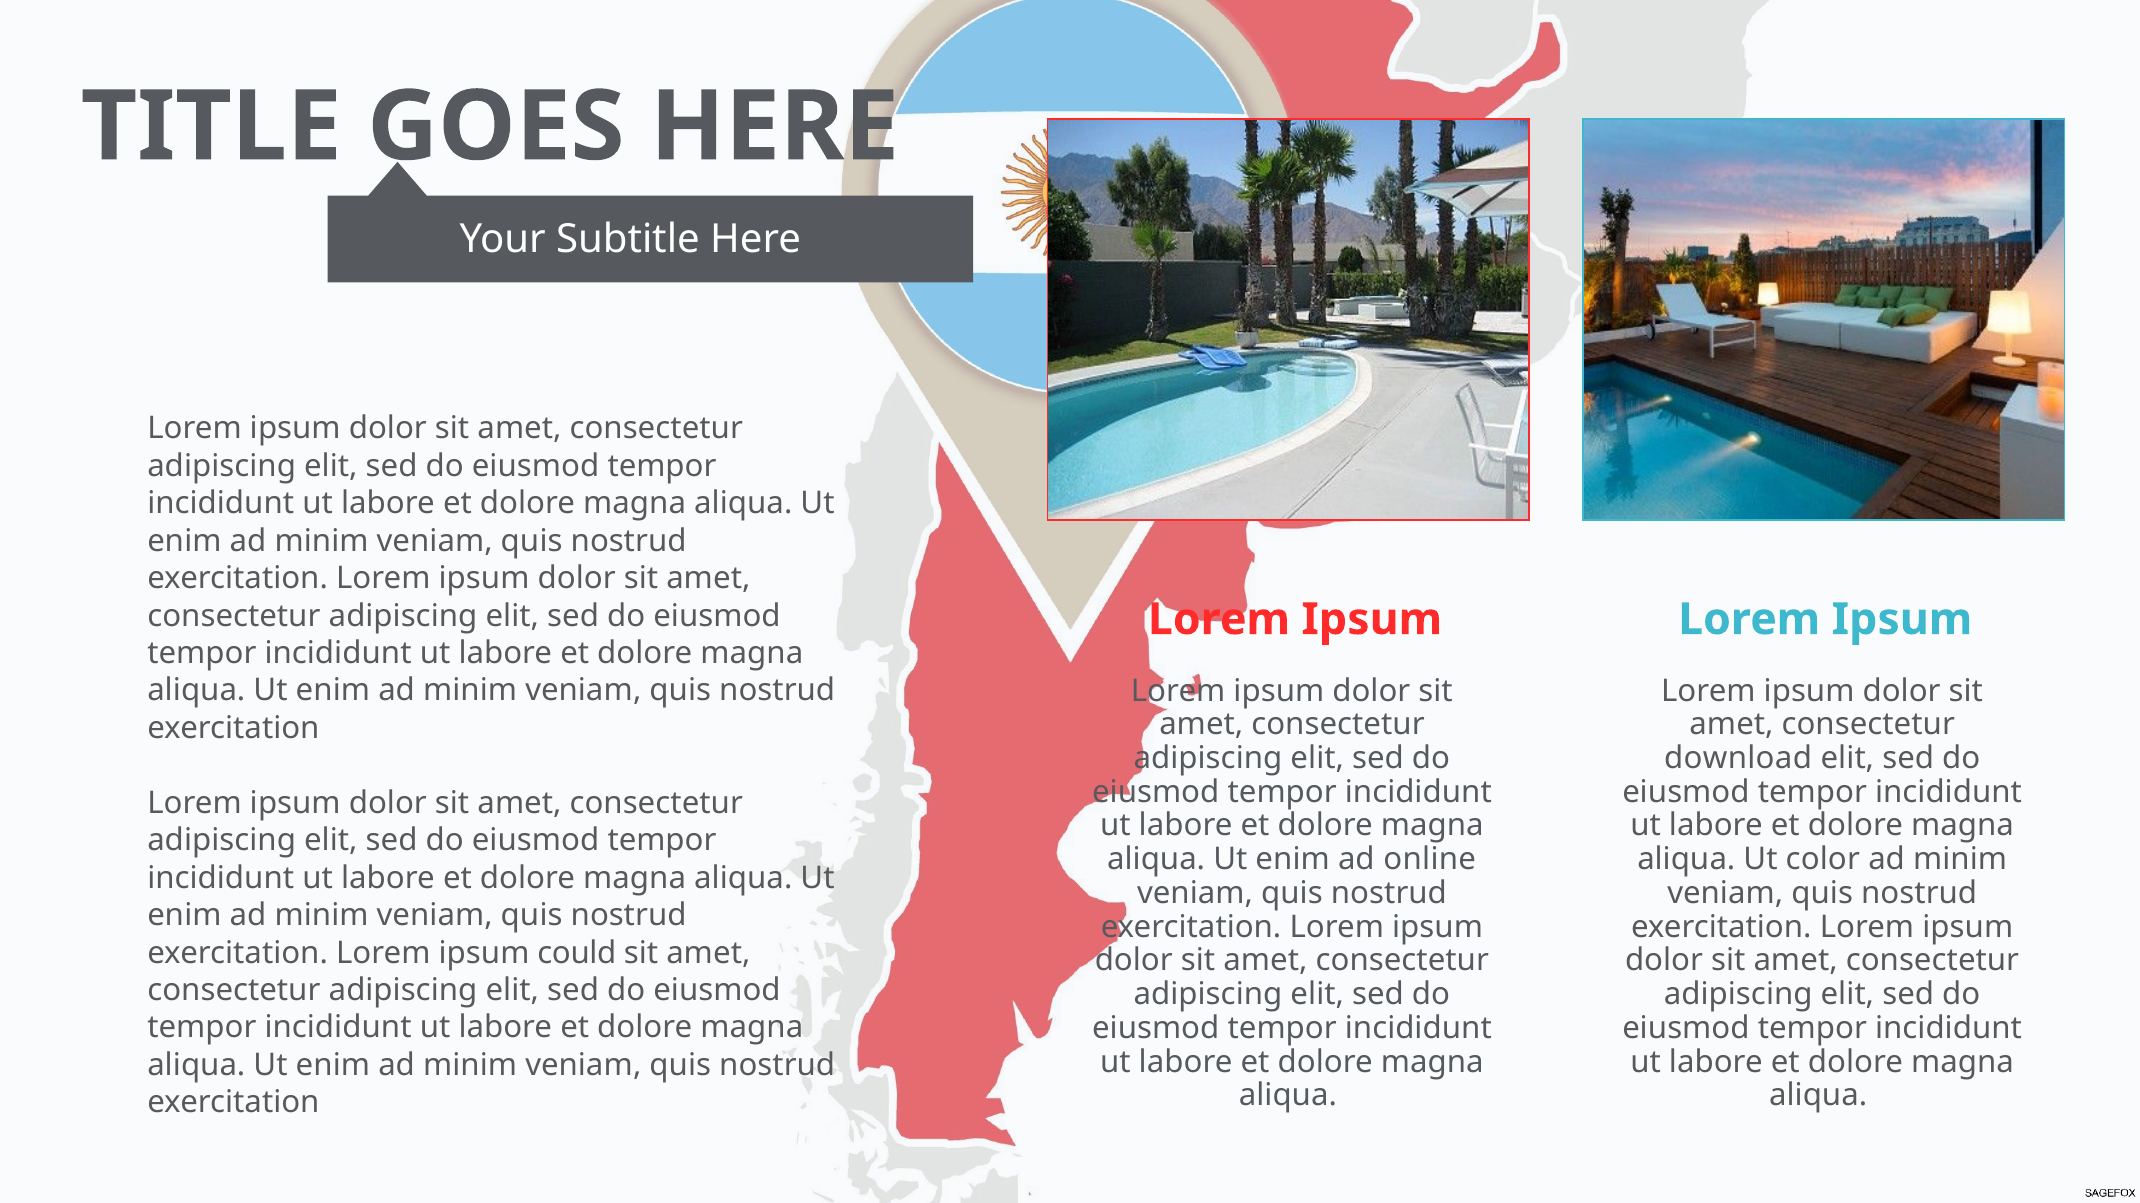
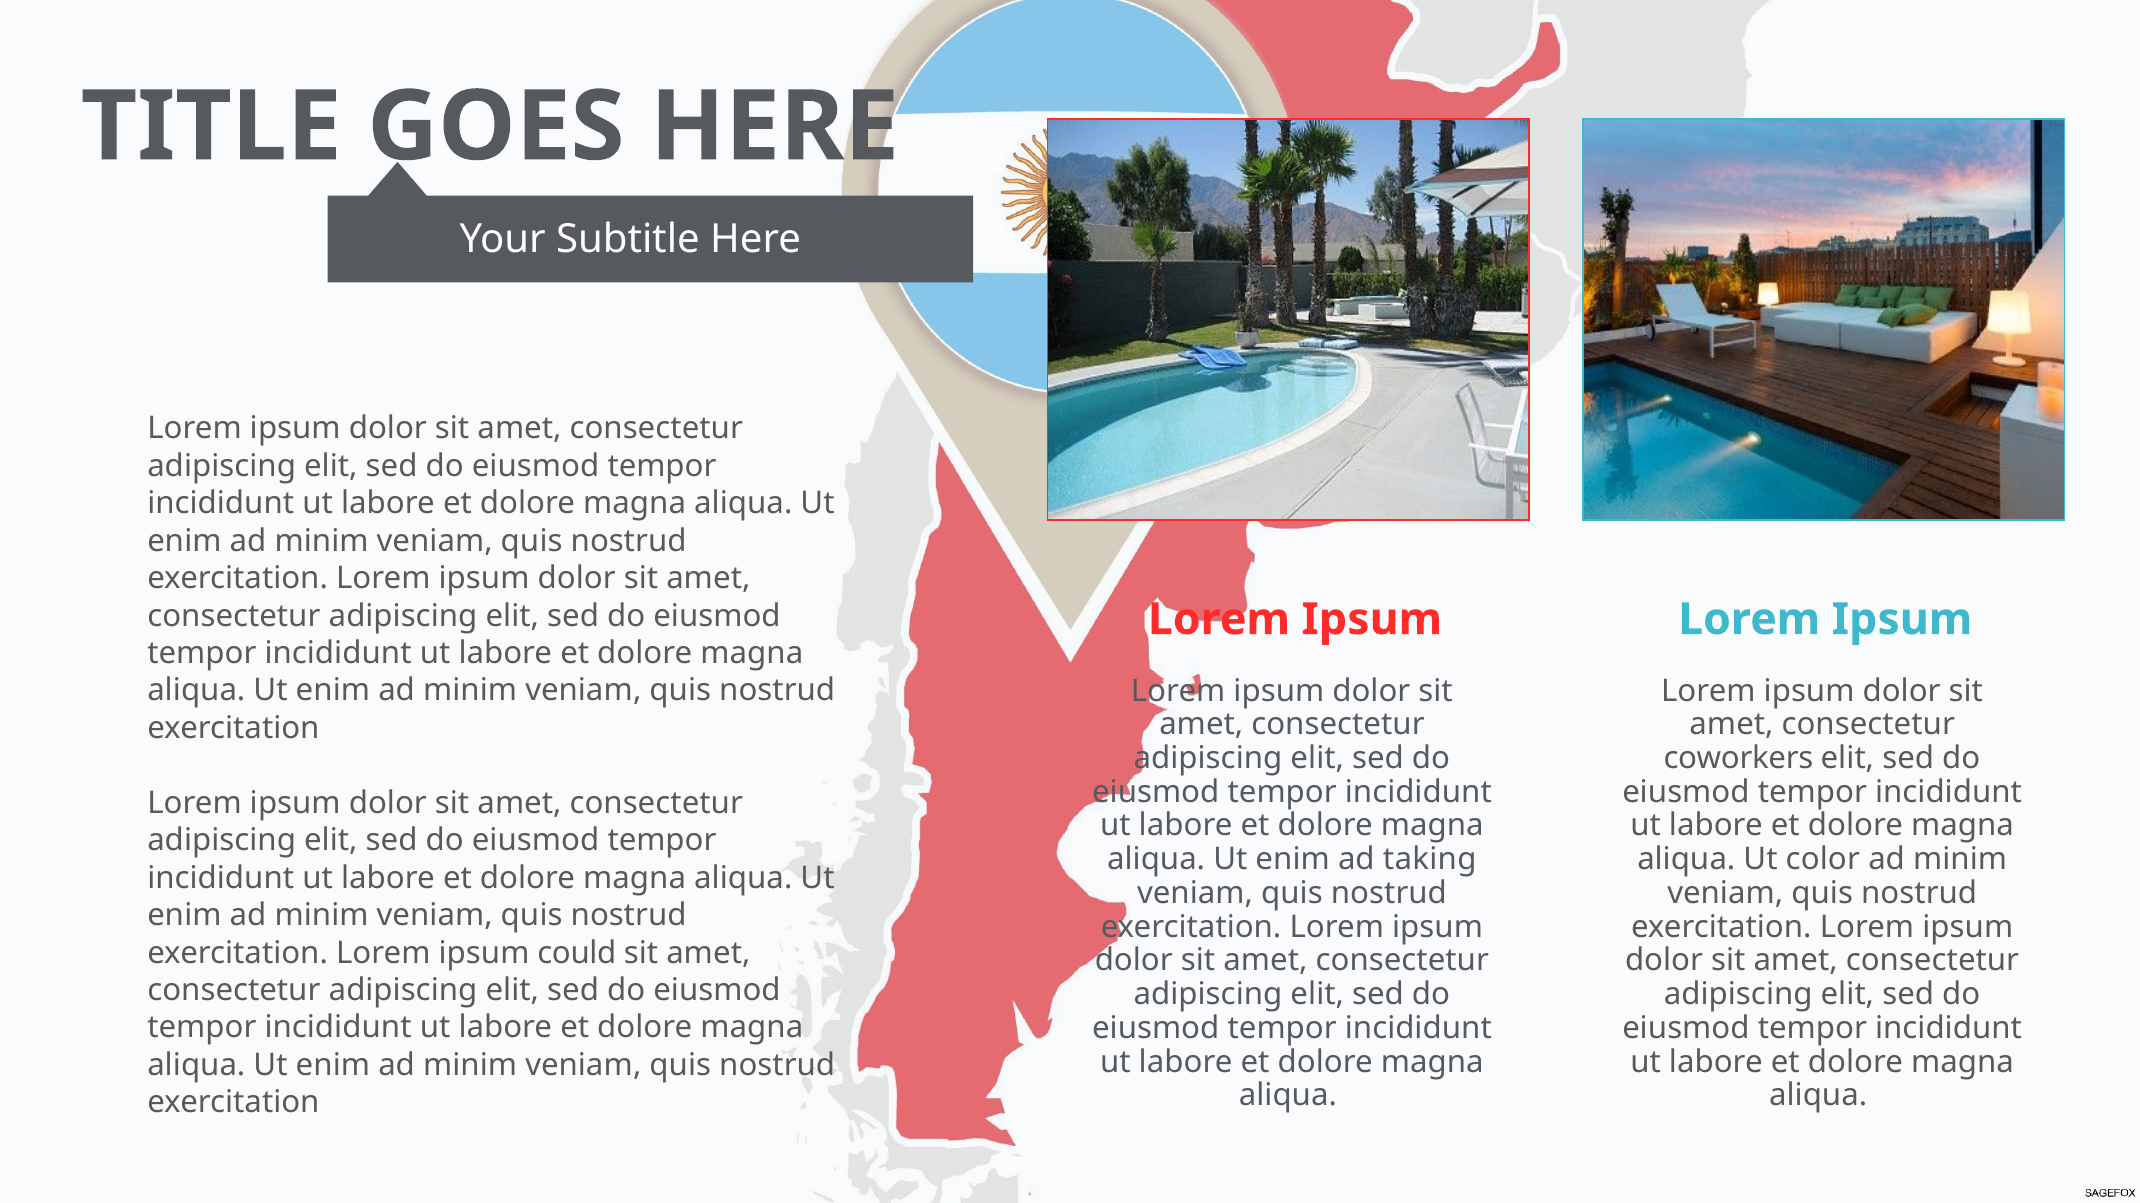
download: download -> coworkers
online: online -> taking
